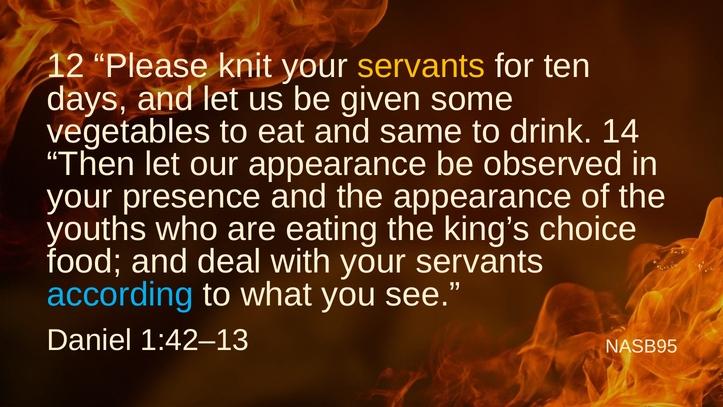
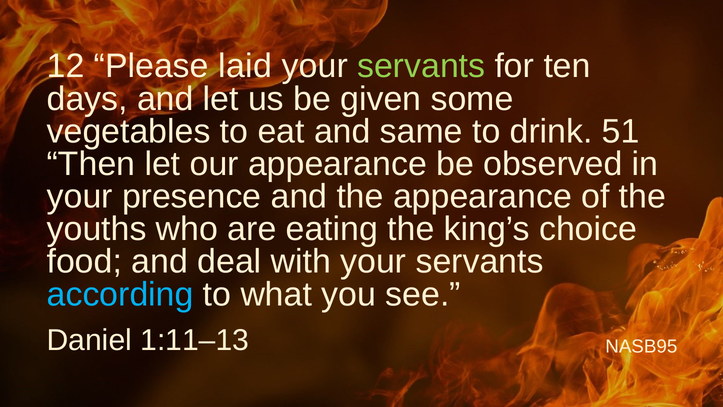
knit: knit -> laid
servants at (421, 66) colour: yellow -> light green
14: 14 -> 51
1:42–13: 1:42–13 -> 1:11–13
